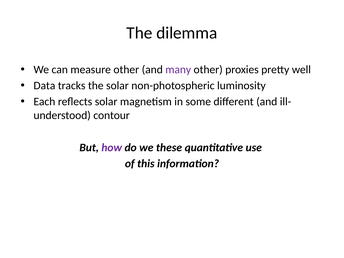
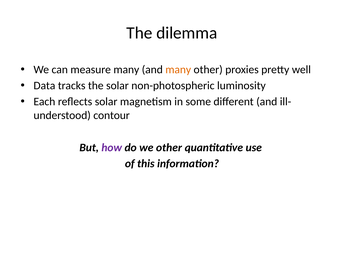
measure other: other -> many
many at (178, 70) colour: purple -> orange
we these: these -> other
